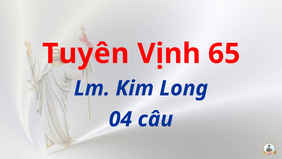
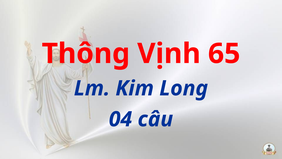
Tuyên: Tuyên -> Thông
